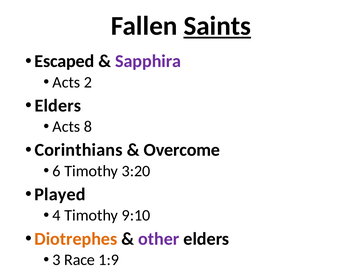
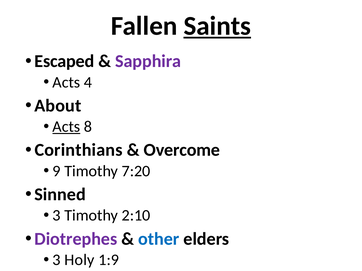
2: 2 -> 4
Elders at (58, 106): Elders -> About
Acts at (66, 127) underline: none -> present
6: 6 -> 9
3:20: 3:20 -> 7:20
Played: Played -> Sinned
4 at (57, 216): 4 -> 3
9:10: 9:10 -> 2:10
Diotrephes colour: orange -> purple
other colour: purple -> blue
Race: Race -> Holy
